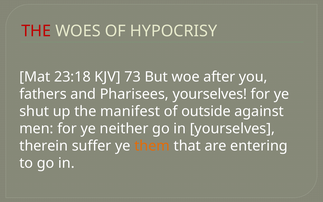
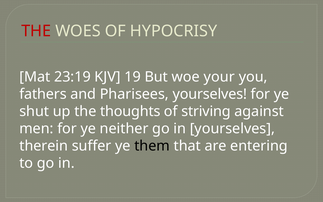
23:18: 23:18 -> 23:19
73: 73 -> 19
after: after -> your
manifest: manifest -> thoughts
outside: outside -> striving
them colour: orange -> black
